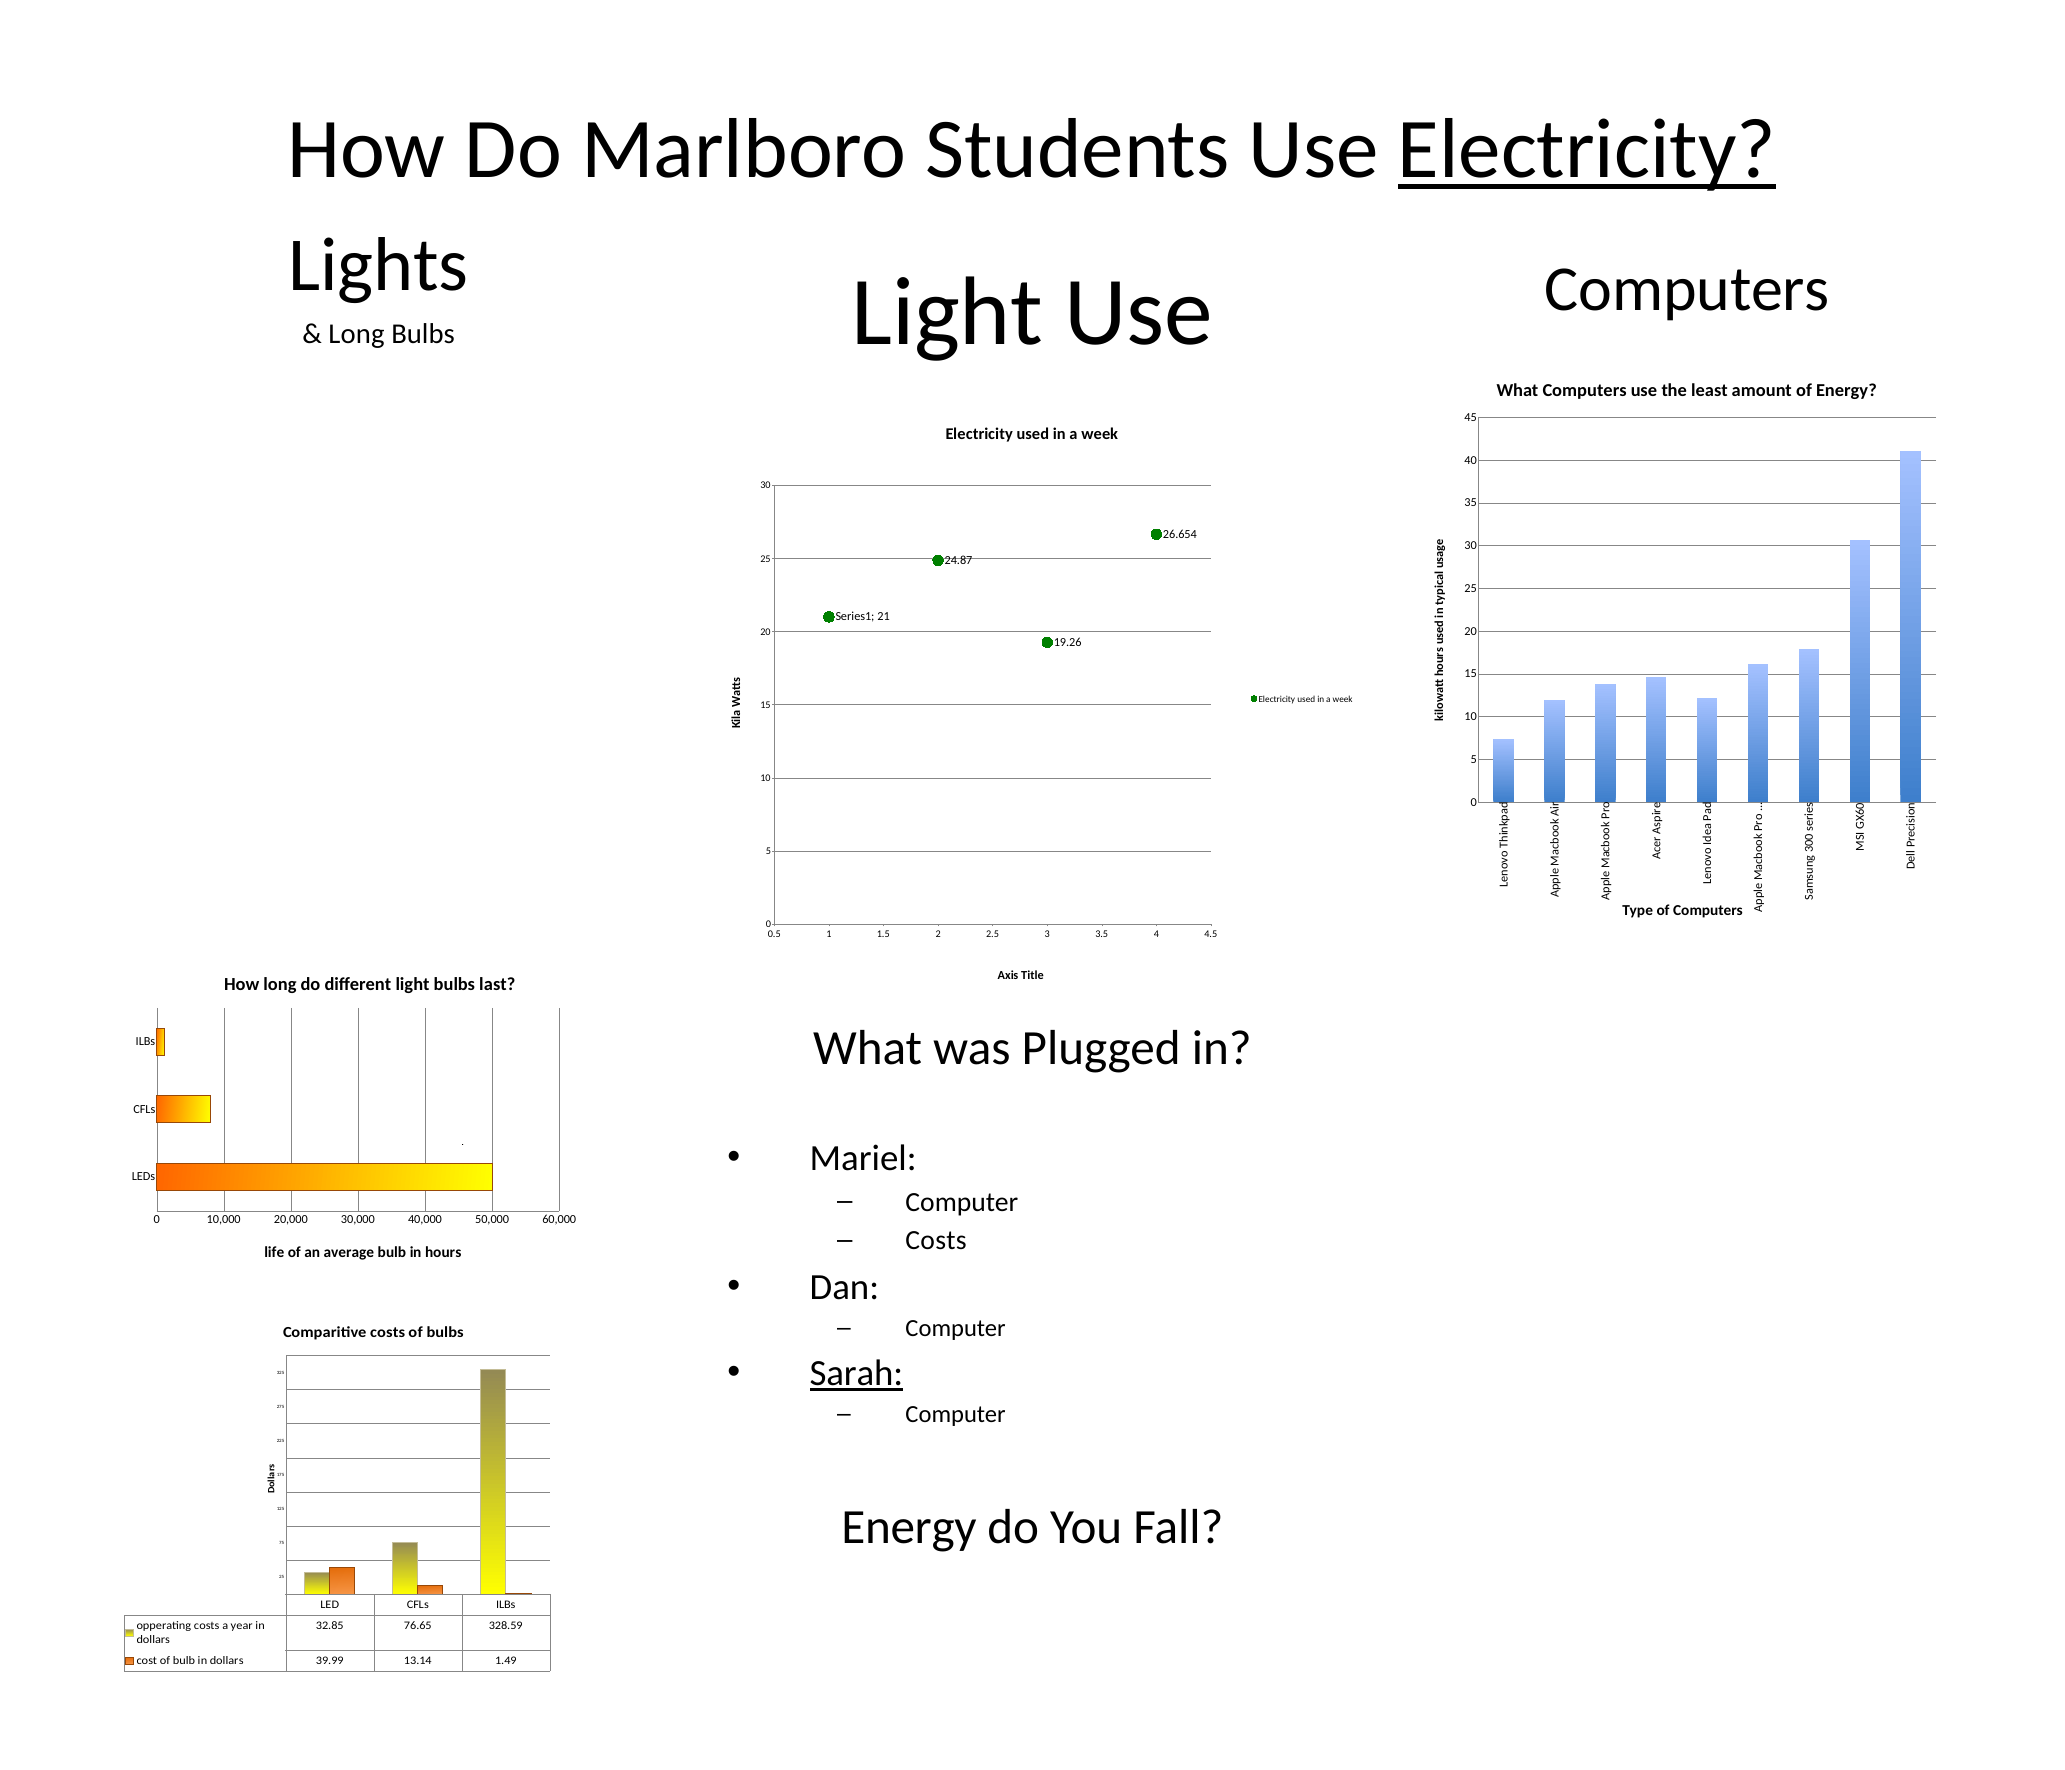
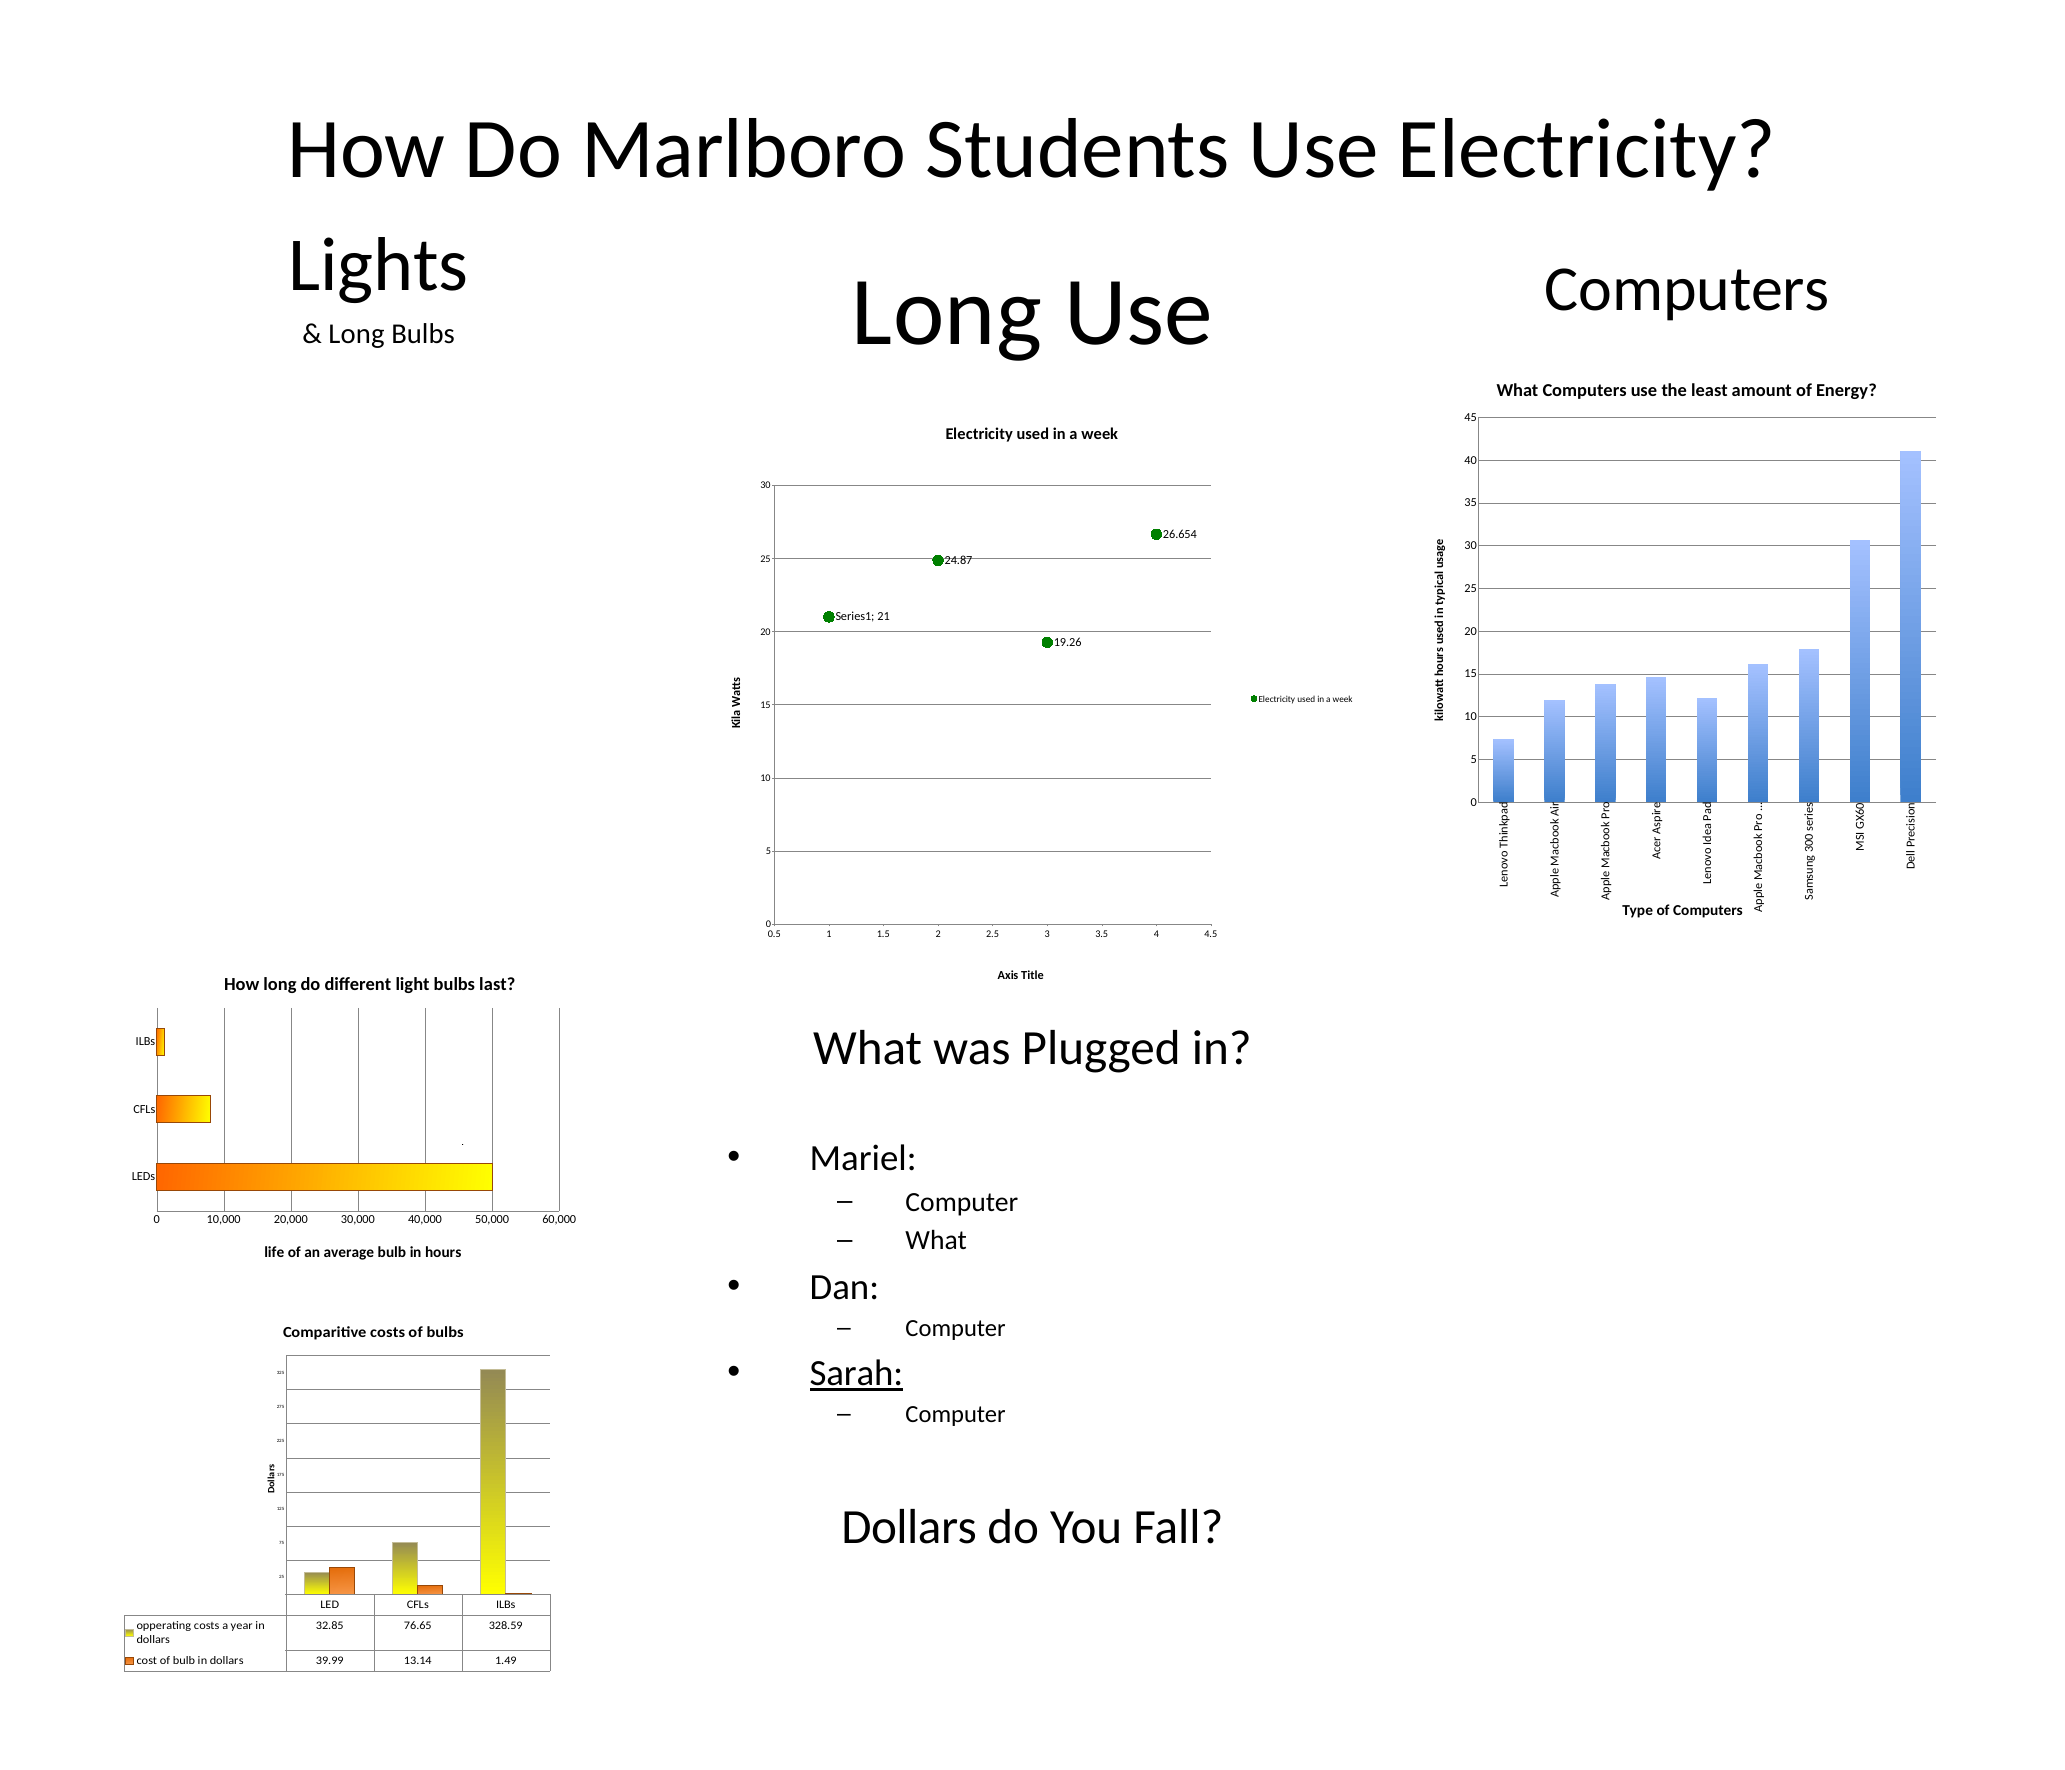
Electricity at (1587, 150) underline: present -> none
Light at (947, 312): Light -> Long
Costs at (936, 1241): Costs -> What
Energy at (909, 1528): Energy -> Dollars
